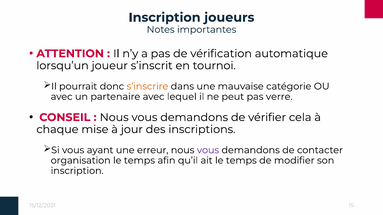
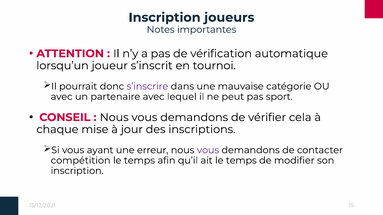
s’inscrire colour: orange -> purple
verre: verre -> sport
organisation: organisation -> compétition
